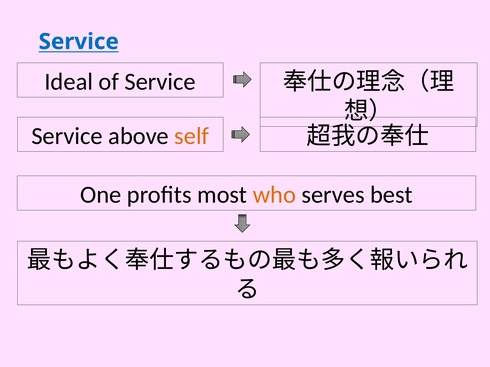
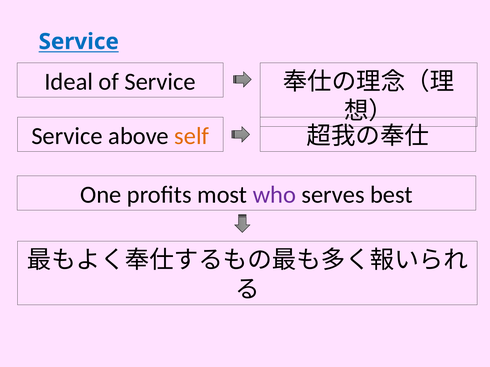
who colour: orange -> purple
